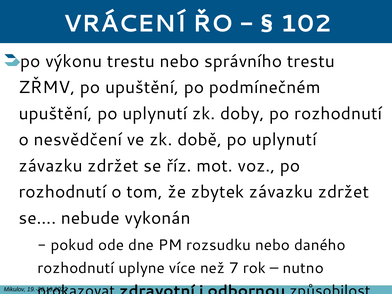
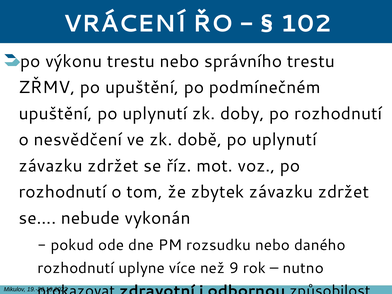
7: 7 -> 9
